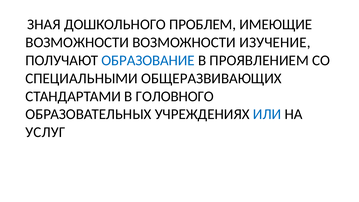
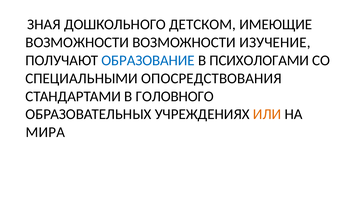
ПРОБЛЕМ: ПРОБЛЕМ -> ДЕТСКОМ
ПРОЯВЛЕНИЕМ: ПРОЯВЛЕНИЕМ -> ПСИХОЛОГАМИ
ОБЩЕРАЗВИВАЮЩИХ: ОБЩЕРАЗВИВАЮЩИХ -> ОПОСРЕДСТВОВАНИЯ
ИЛИ colour: blue -> orange
УСЛУГ: УСЛУГ -> МИРА
